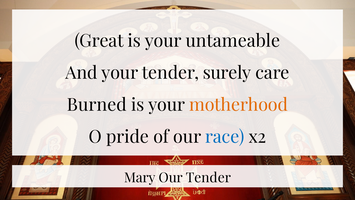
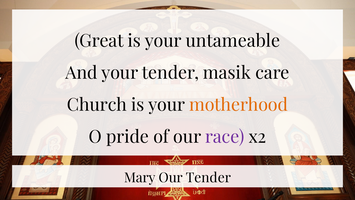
surely: surely -> masik
Burned: Burned -> Church
race colour: blue -> purple
